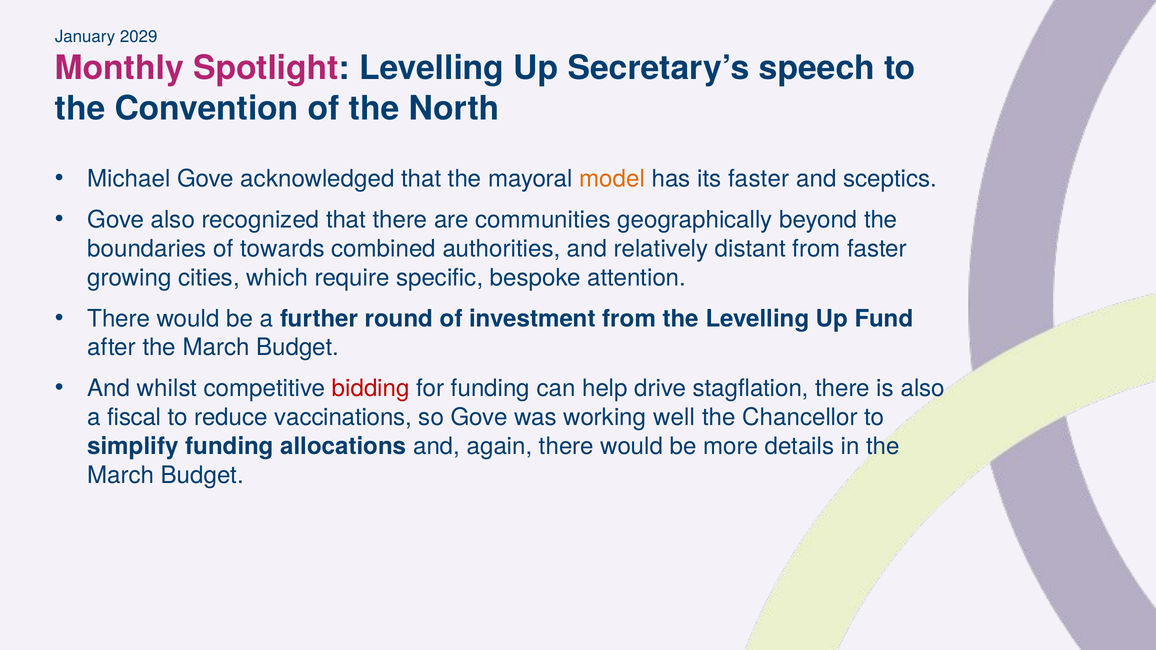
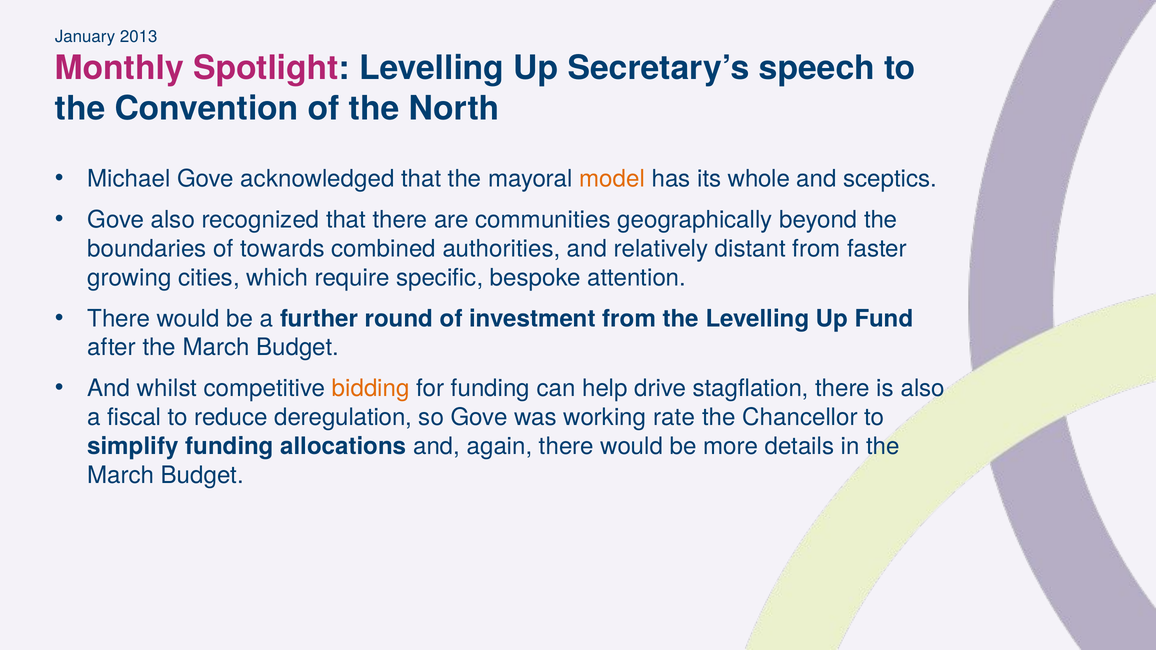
2029: 2029 -> 2013
its faster: faster -> whole
bidding colour: red -> orange
vaccinations: vaccinations -> deregulation
well: well -> rate
